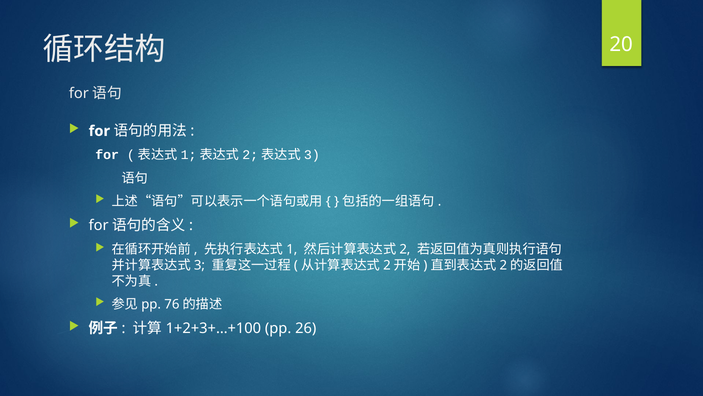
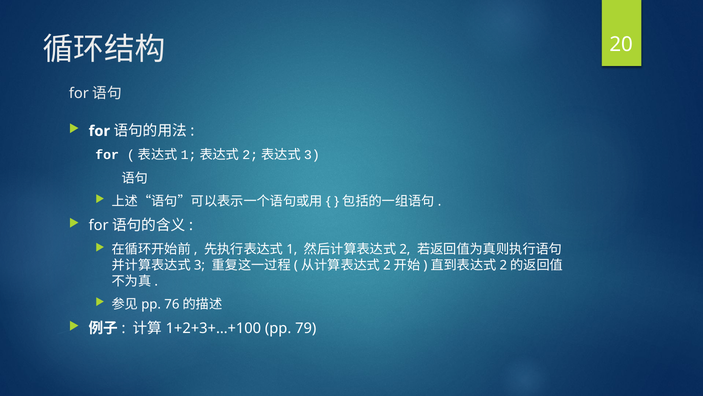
26: 26 -> 79
